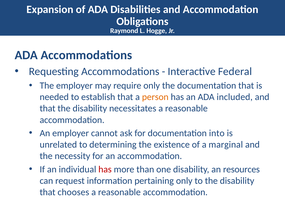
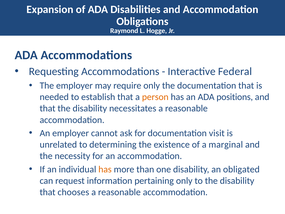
included: included -> positions
into: into -> visit
has at (105, 169) colour: red -> orange
resources: resources -> obligated
